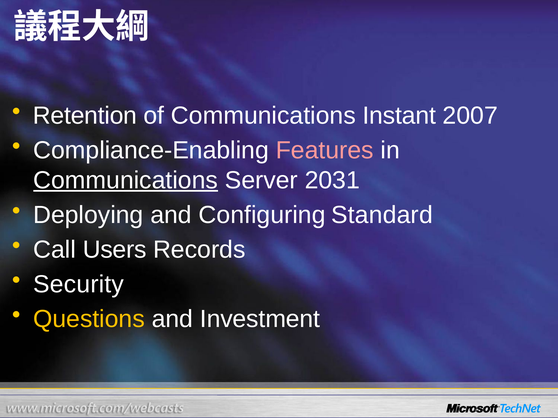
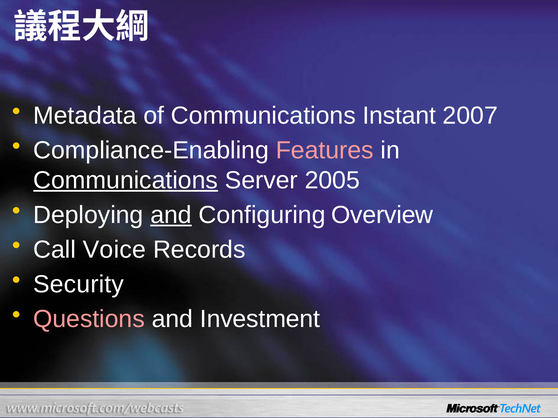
Retention: Retention -> Metadata
2031: 2031 -> 2005
and at (171, 215) underline: none -> present
Standard: Standard -> Overview
Users: Users -> Voice
Questions colour: yellow -> pink
